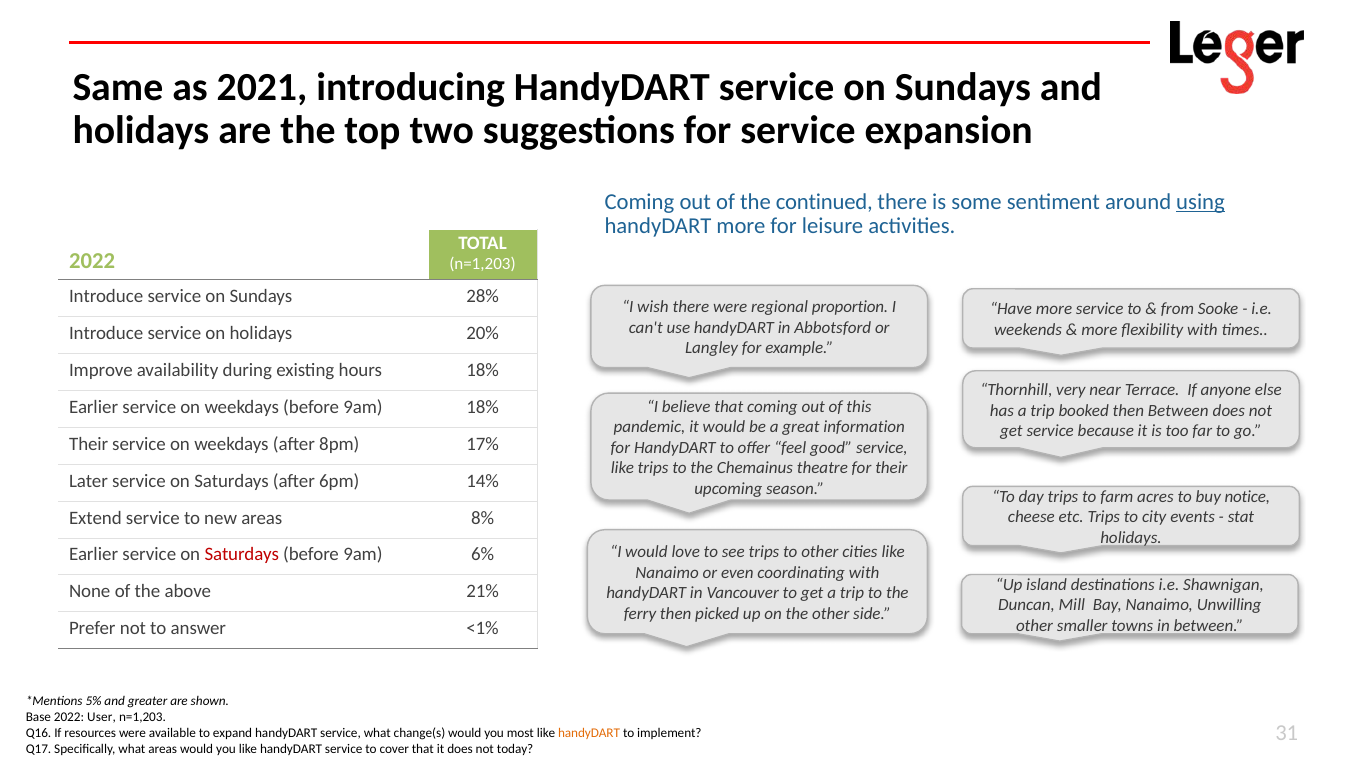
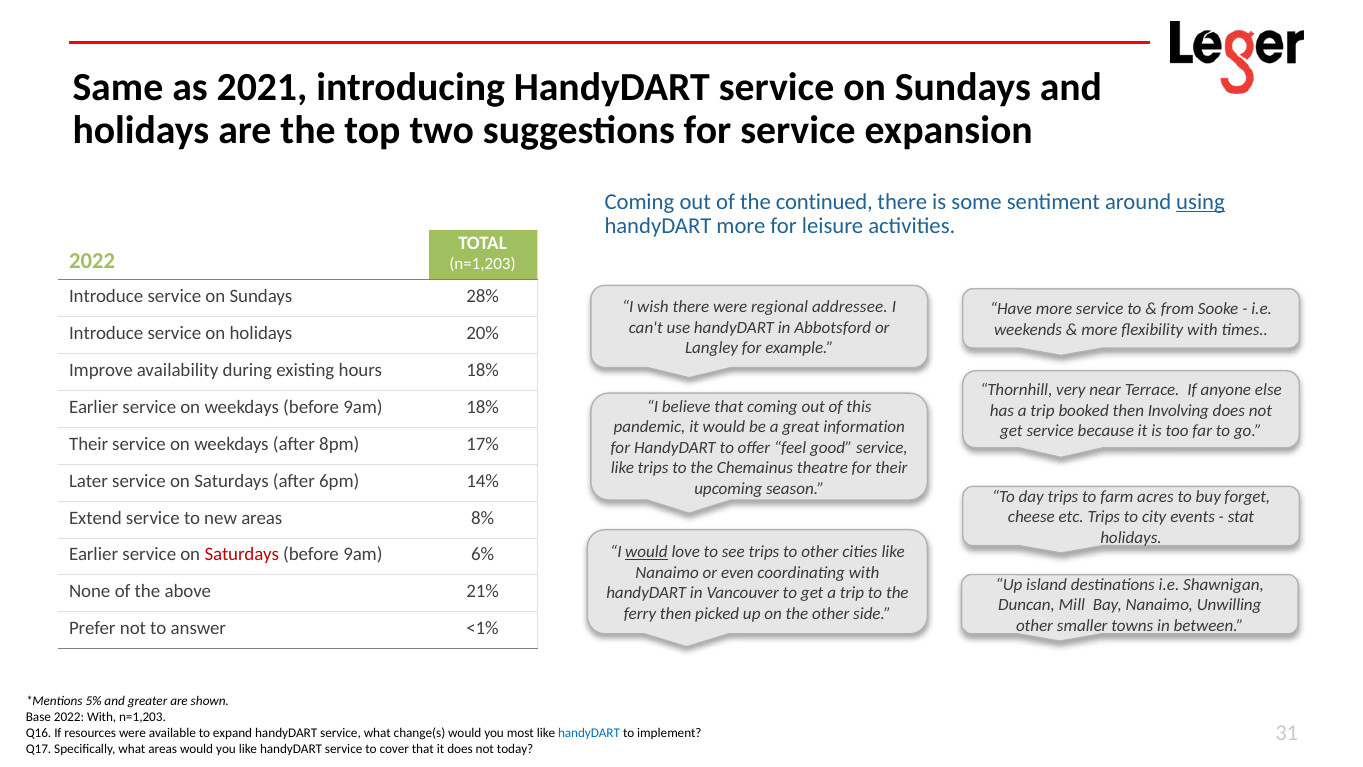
proportion: proportion -> addressee
then Between: Between -> Involving
notice: notice -> forget
would at (646, 552) underline: none -> present
2022 User: User -> With
handyDART at (589, 733) colour: orange -> blue
